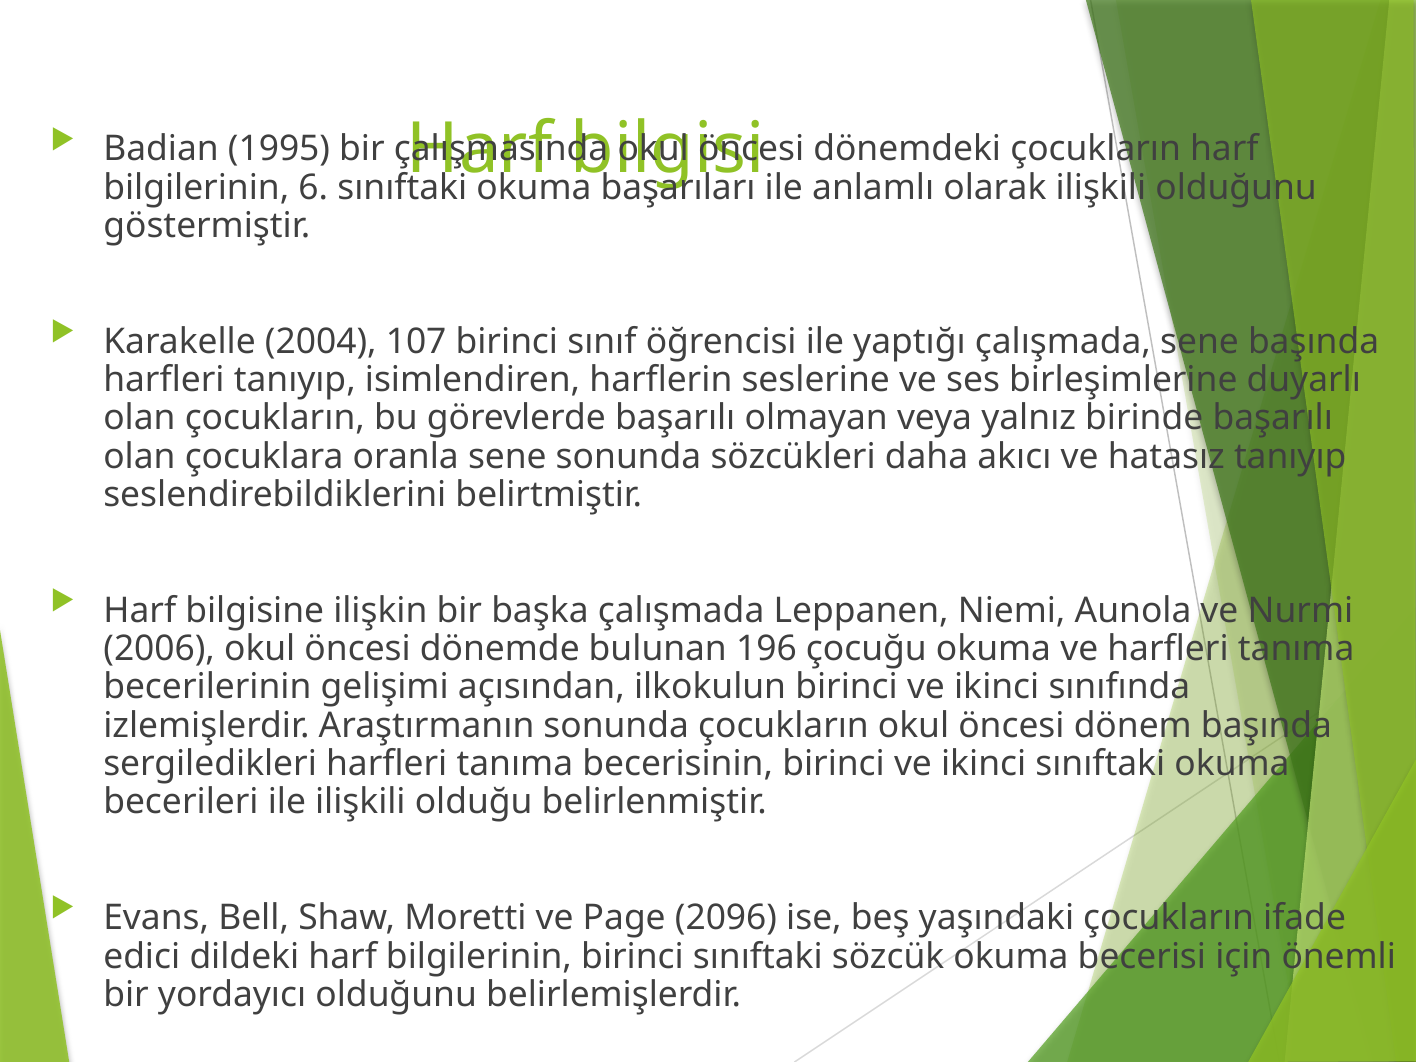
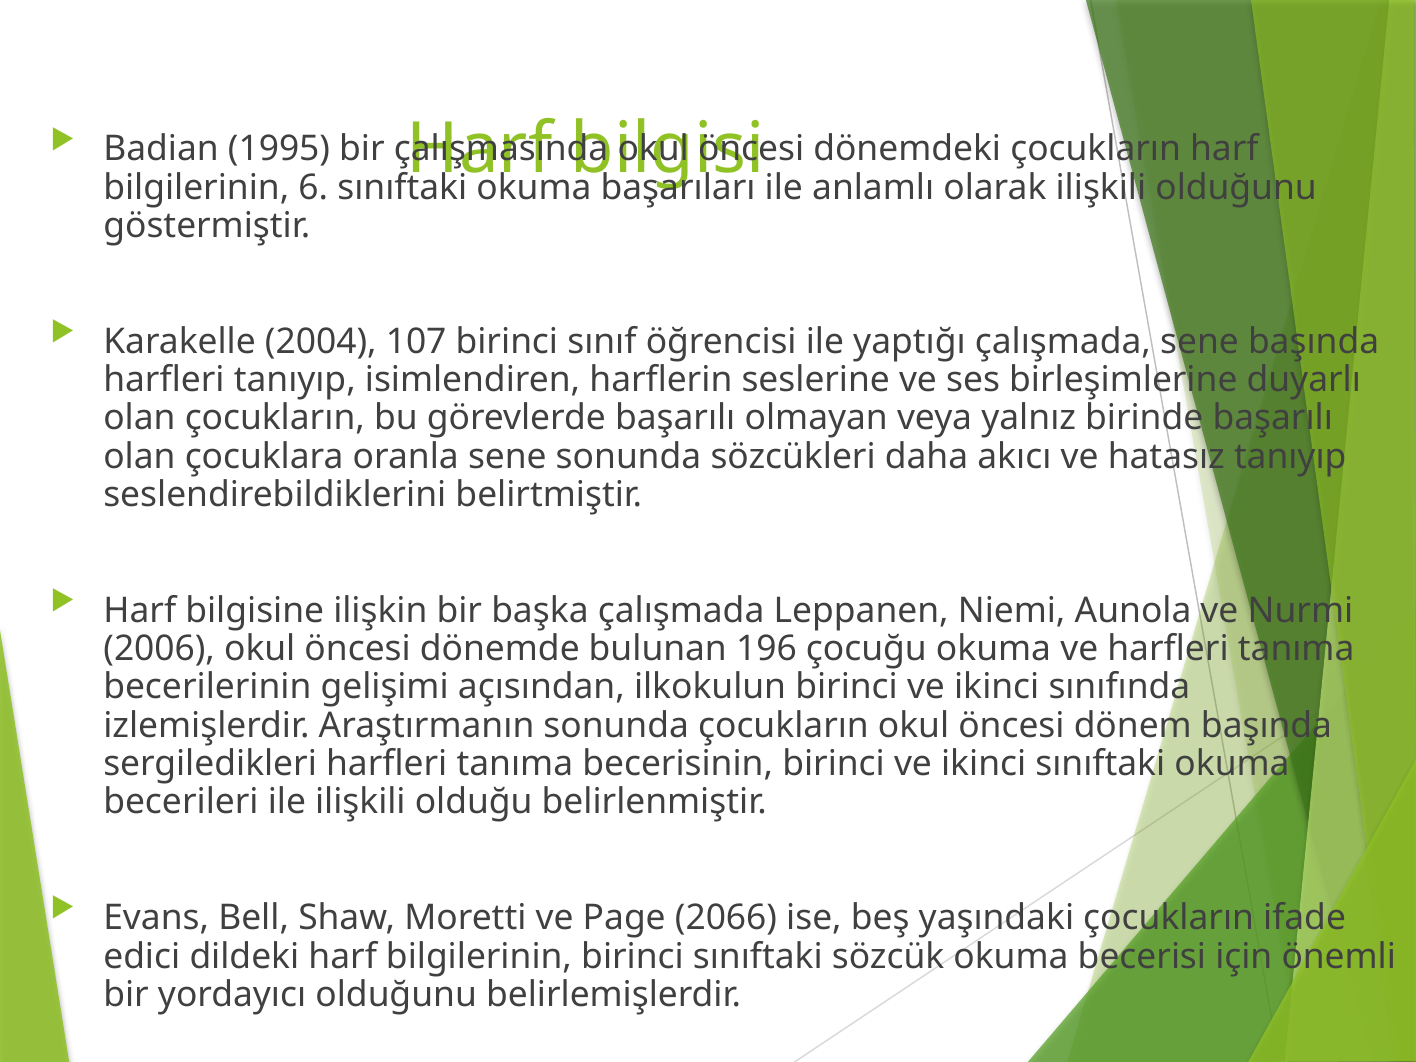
2096: 2096 -> 2066
